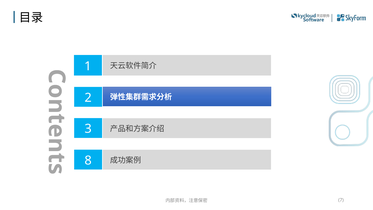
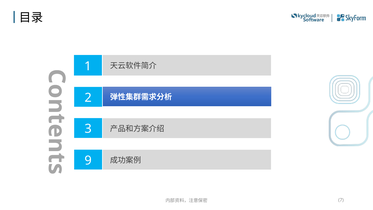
8: 8 -> 9
